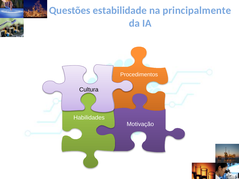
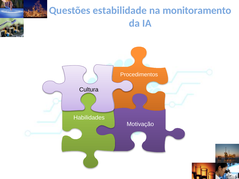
principalmente: principalmente -> monitoramento
